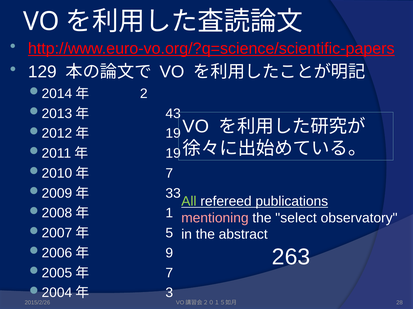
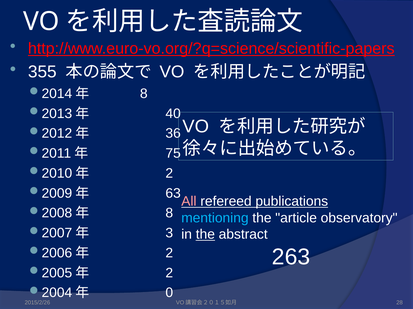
129: 129 -> 355
2 at (144, 94): 2 -> 8
43: 43 -> 40
19 at (173, 134): 19 -> 36
19 at (173, 154): 19 -> 75
7 at (169, 174): 7 -> 2
33: 33 -> 63
All colour: light green -> pink
1 at (169, 214): 1 -> 8
mentioning colour: pink -> light blue
select: select -> article
5: 5 -> 3
the at (205, 235) underline: none -> present
9 at (169, 254): 9 -> 2
7 at (169, 274): 7 -> 2
3: 3 -> 0
